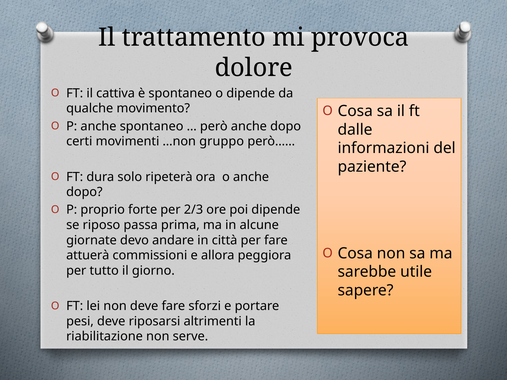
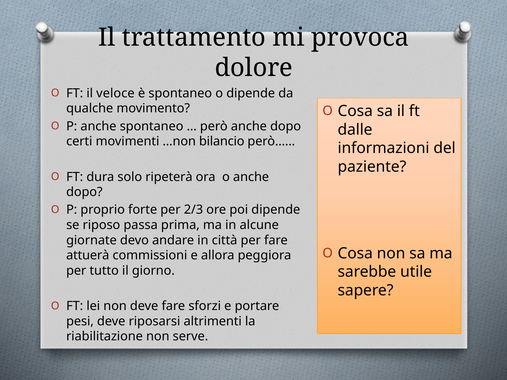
cattiva: cattiva -> veloce
gruppo: gruppo -> bilancio
